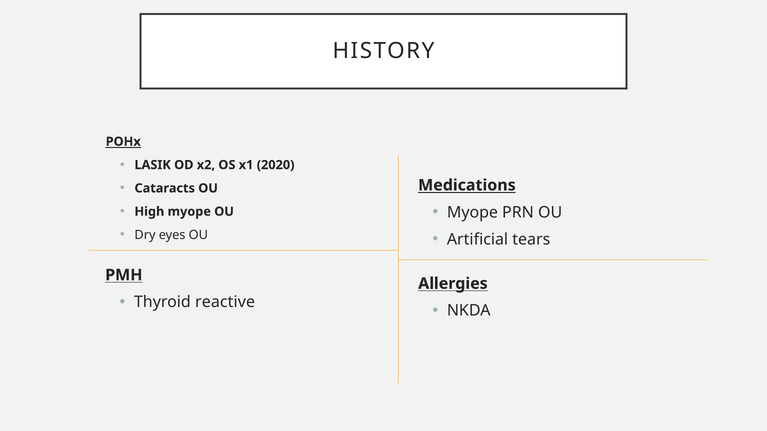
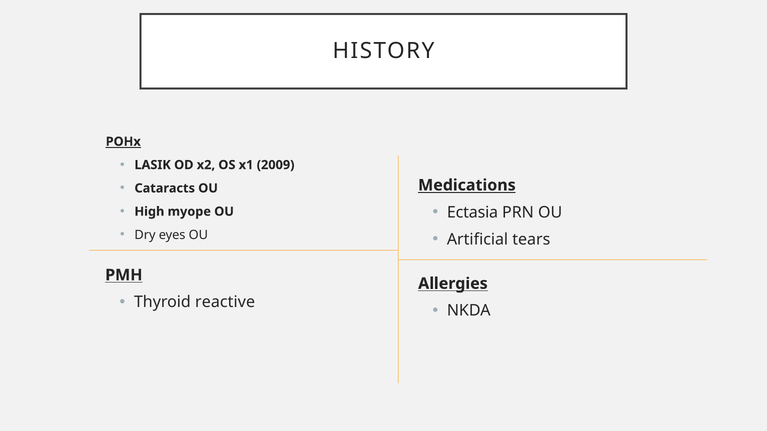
2020: 2020 -> 2009
Myope at (472, 213): Myope -> Ectasia
